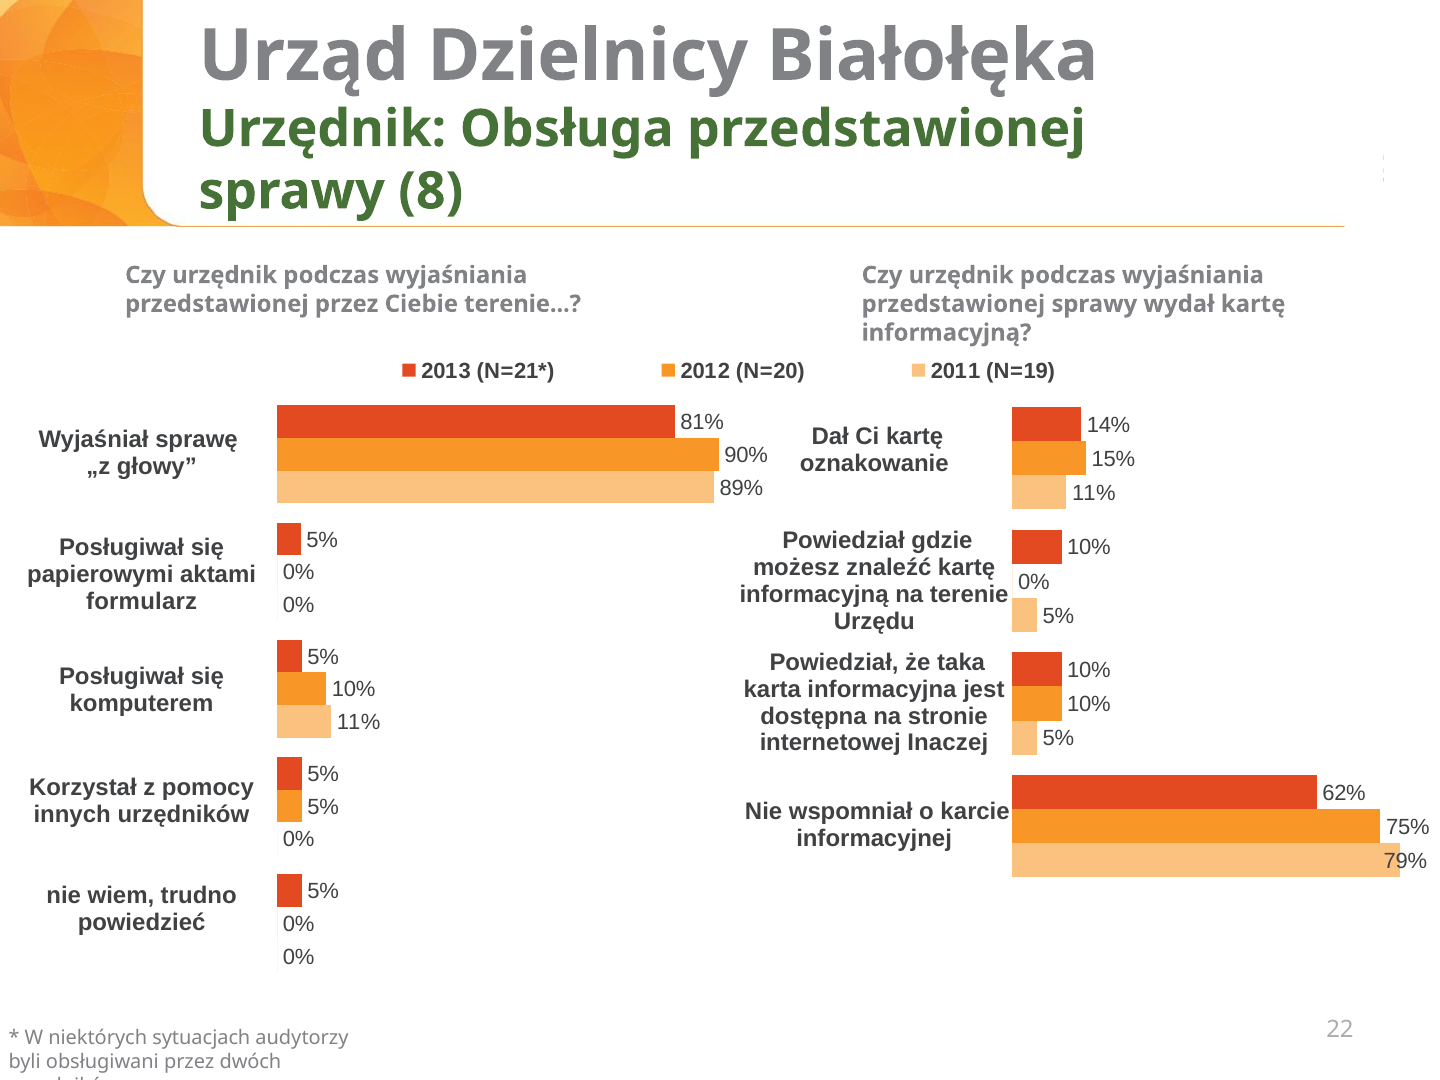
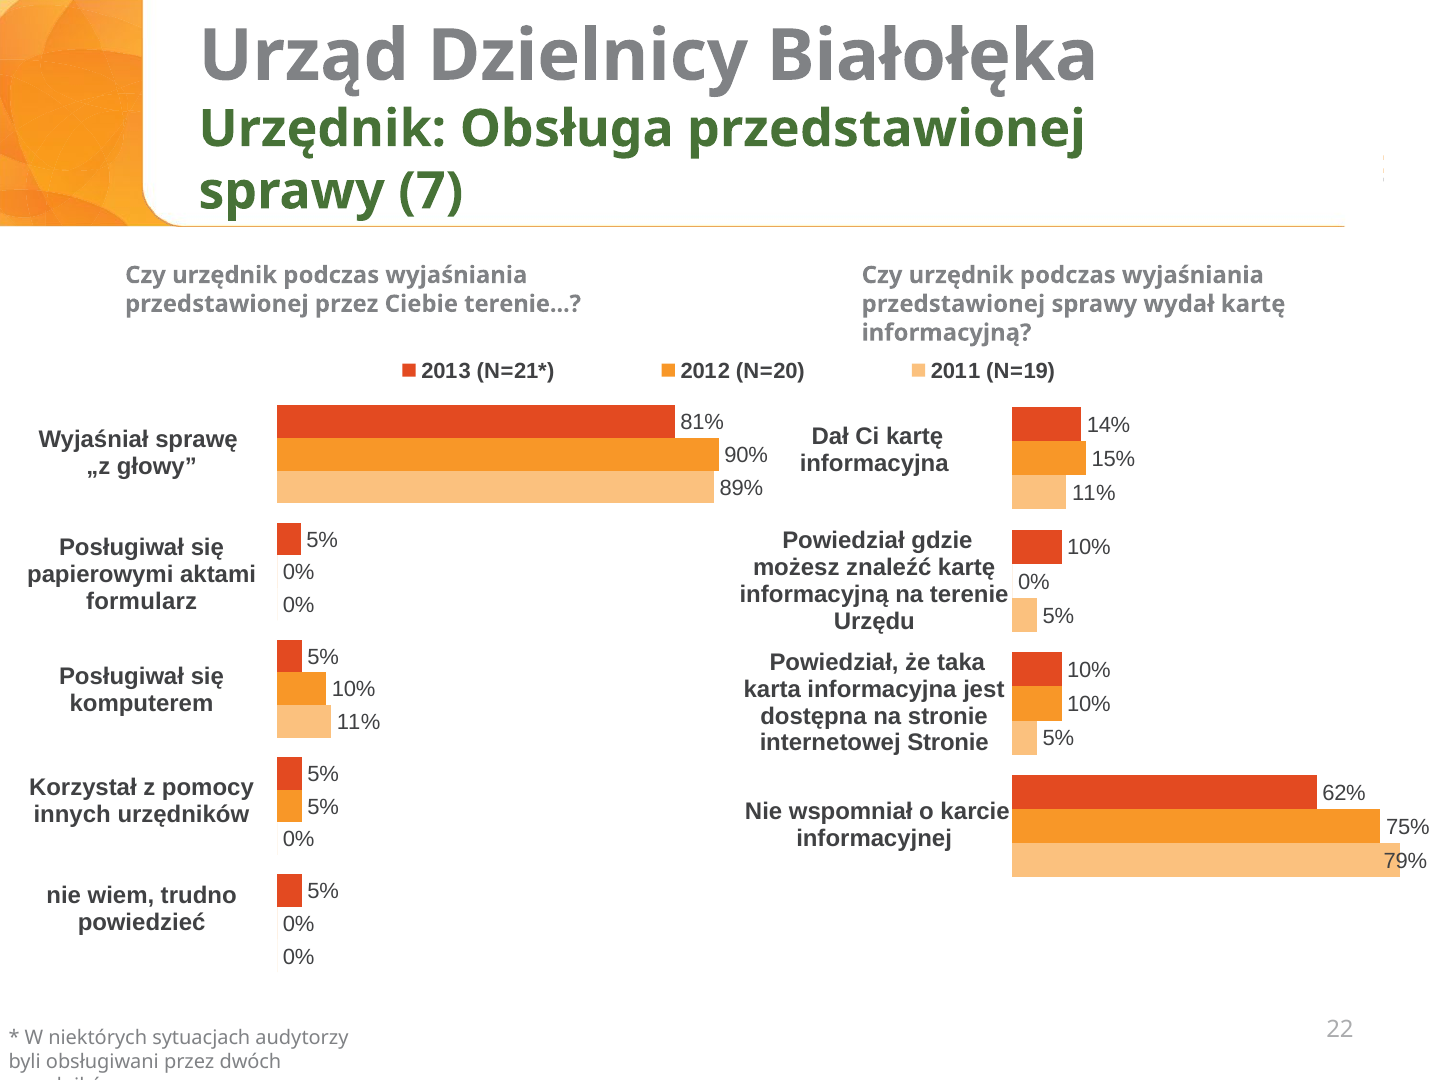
8: 8 -> 7
oznakowanie at (874, 464): oznakowanie -> informacyjna
internetowej Inaczej: Inaczej -> Stronie
